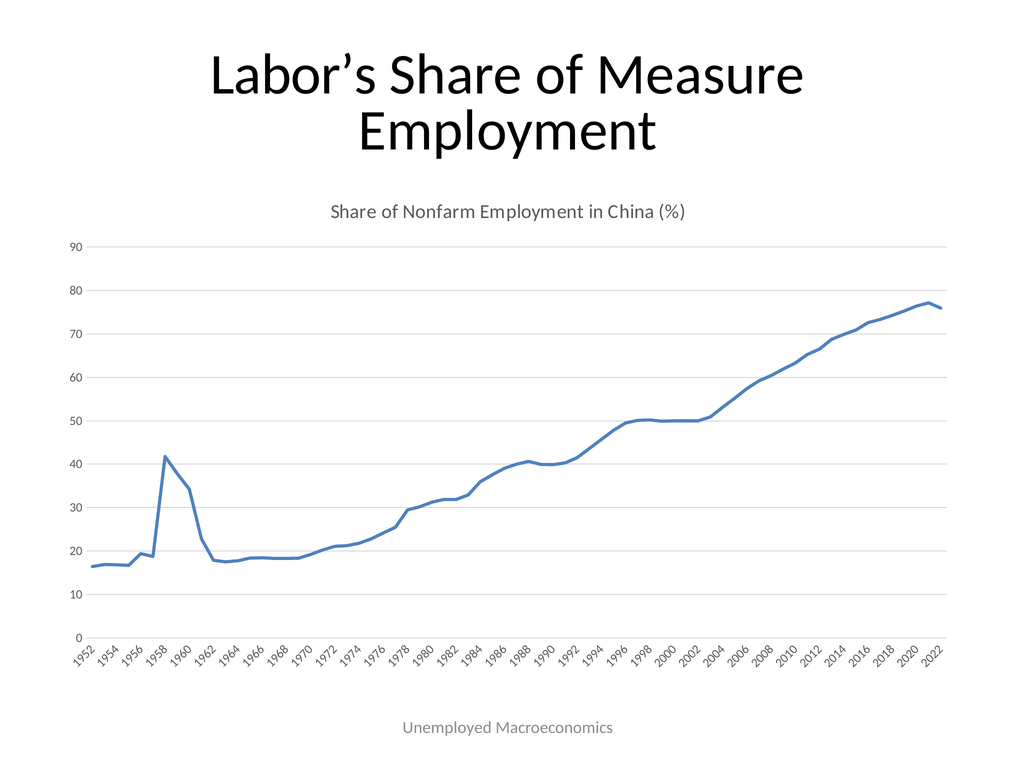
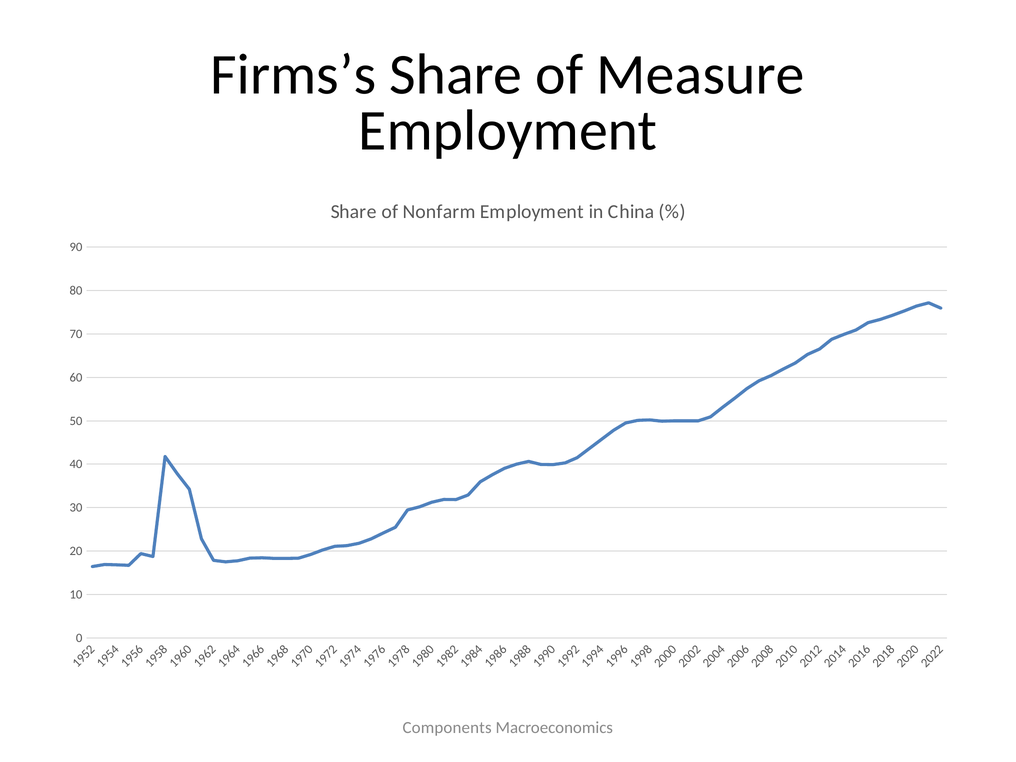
Labor’s: Labor’s -> Firms’s
Unemployed: Unemployed -> Components
